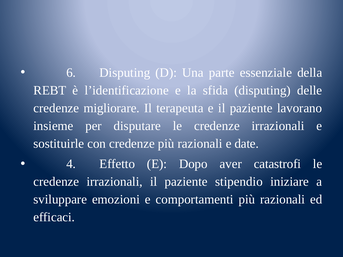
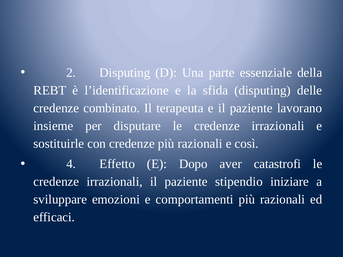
6: 6 -> 2
migliorare: migliorare -> combinato
date: date -> così
